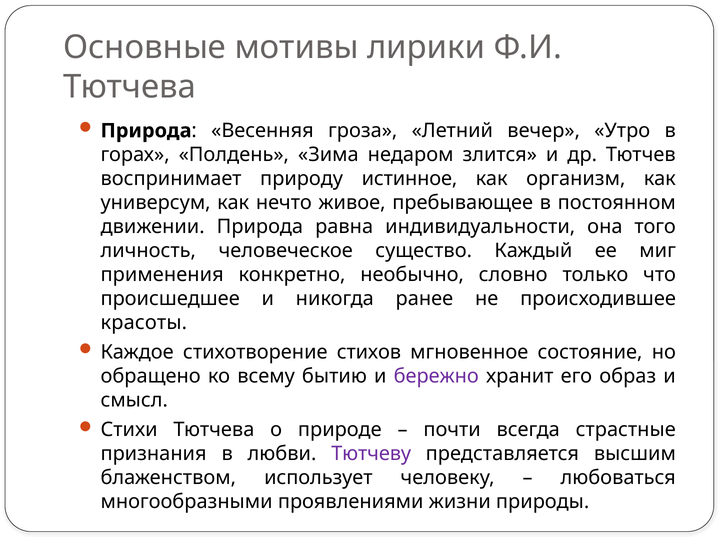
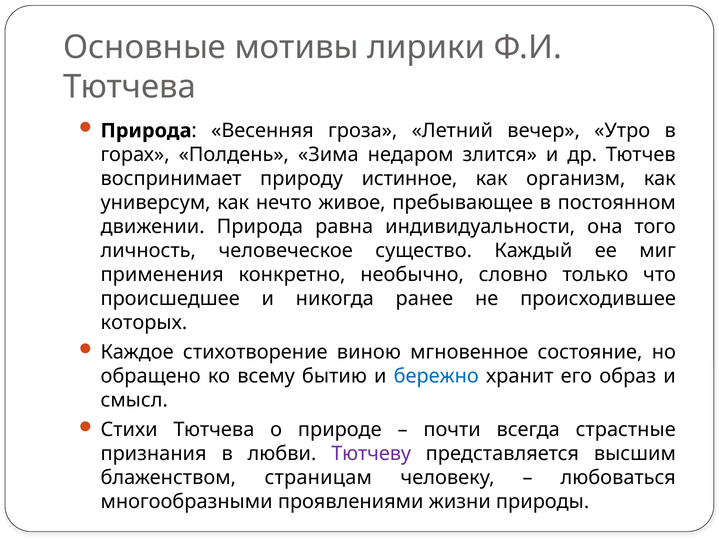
красоты: красоты -> которых
стихов: стихов -> виною
бережно colour: purple -> blue
использует: использует -> страницам
